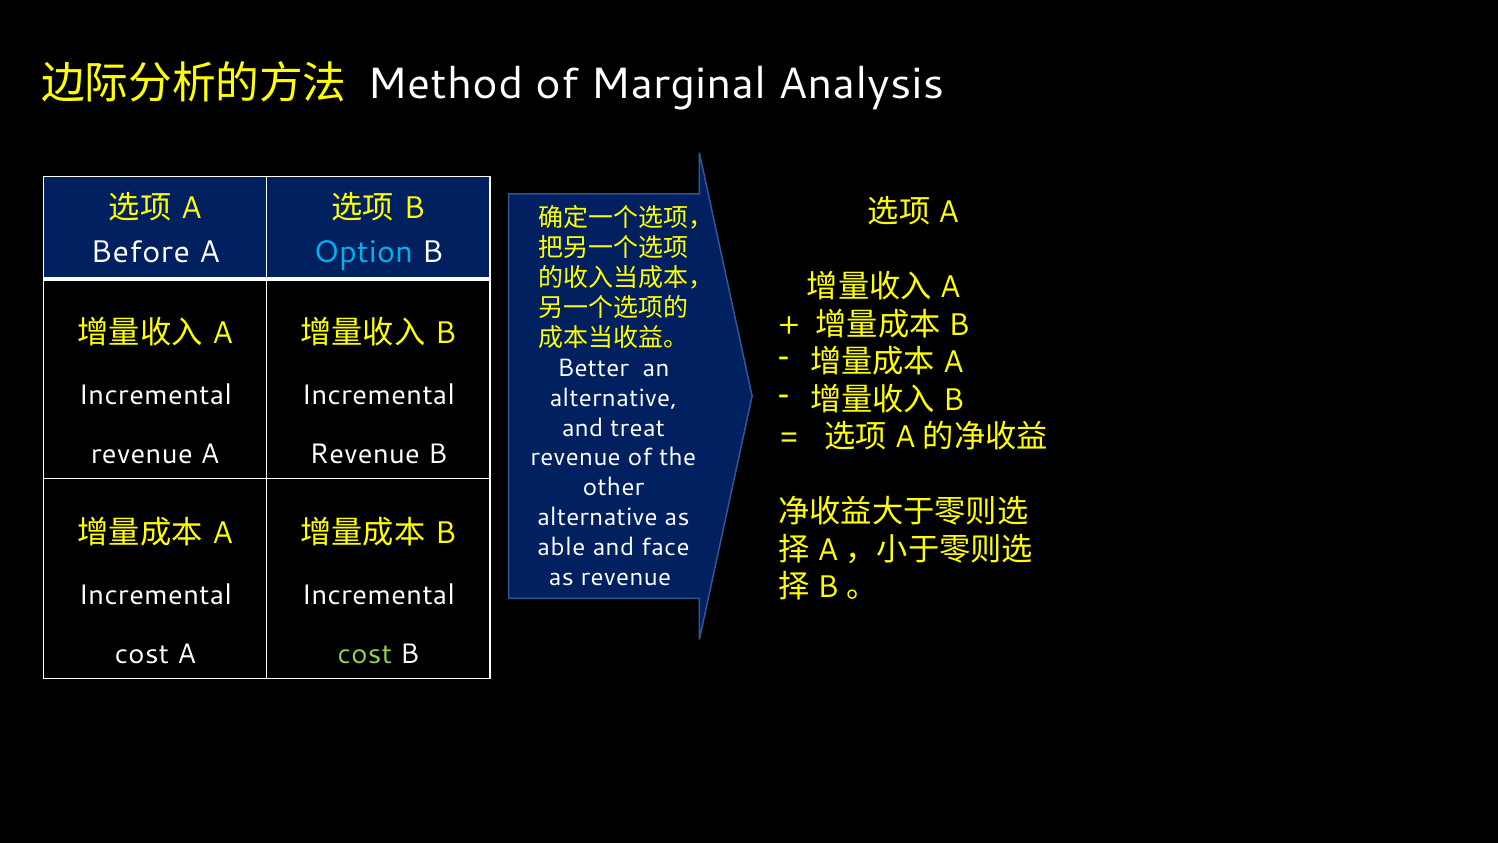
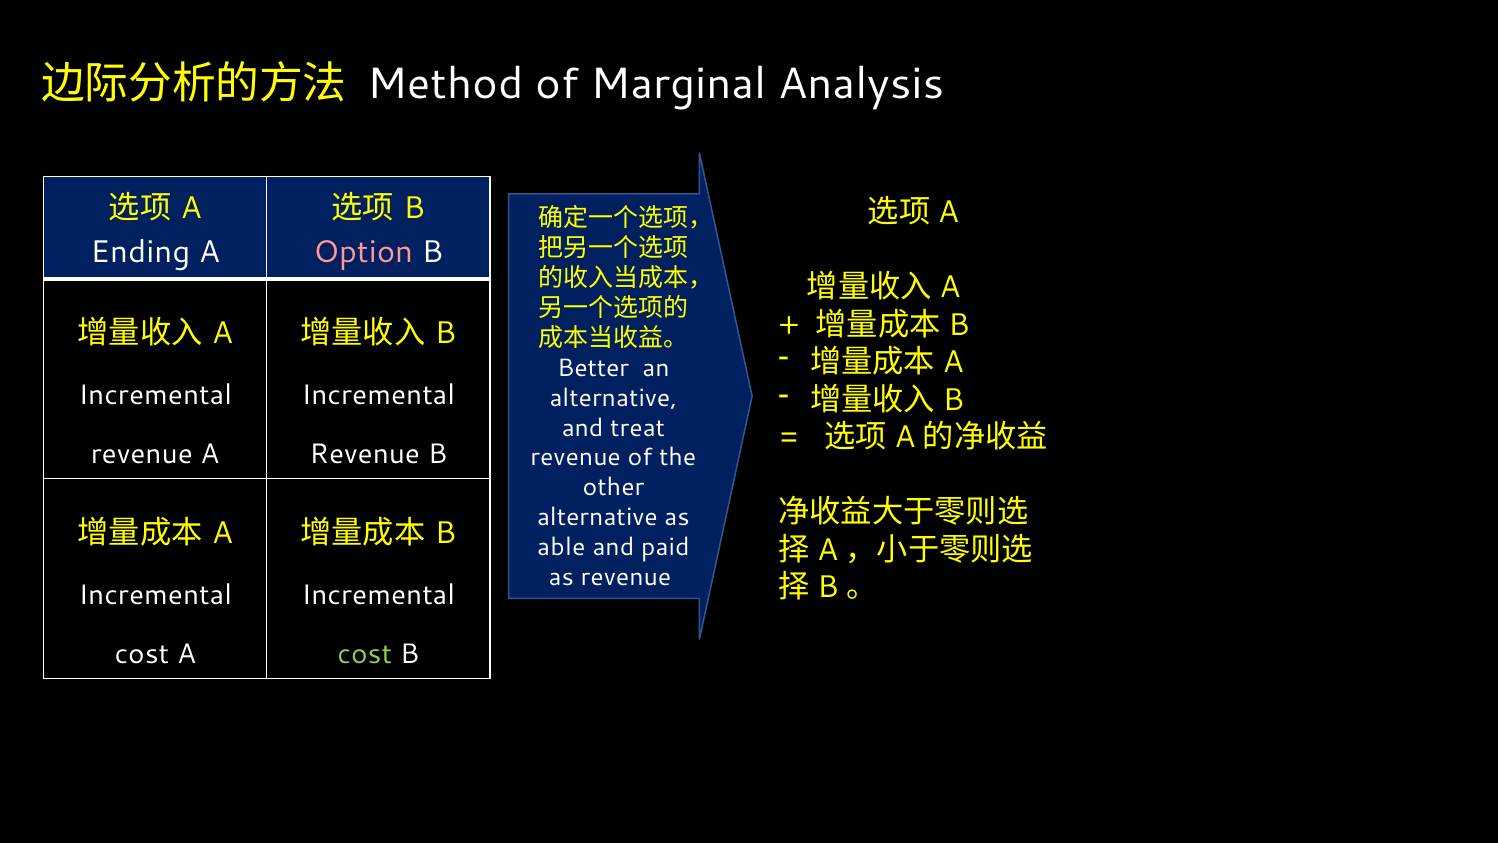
Before: Before -> Ending
Option colour: light blue -> pink
face: face -> paid
